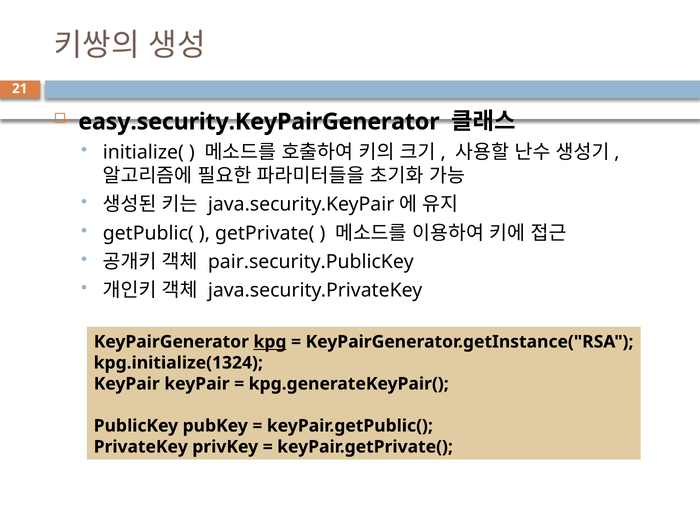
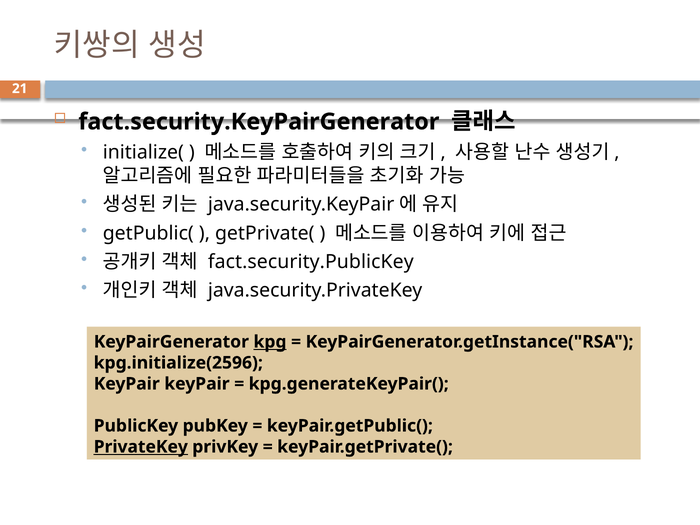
easy.security.KeyPairGenerator: easy.security.KeyPairGenerator -> fact.security.KeyPairGenerator
pair.security.PublicKey: pair.security.PublicKey -> fact.security.PublicKey
kpg.initialize(1324: kpg.initialize(1324 -> kpg.initialize(2596
PrivateKey underline: none -> present
